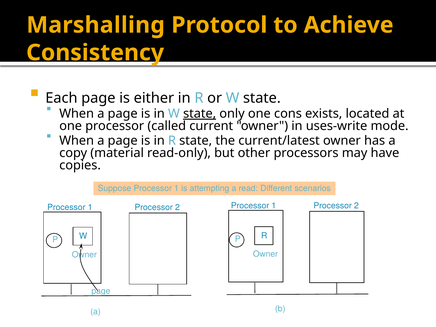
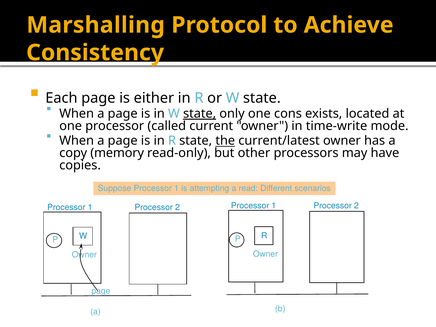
uses-write: uses-write -> time-write
the underline: none -> present
material: material -> memory
